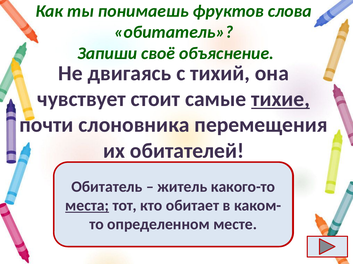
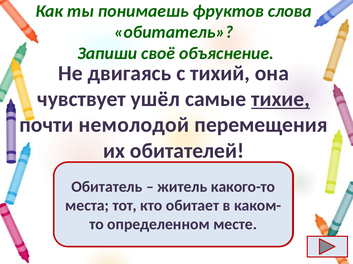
стоит: стоит -> ушёл
слоновника: слоновника -> немолодой
места underline: present -> none
